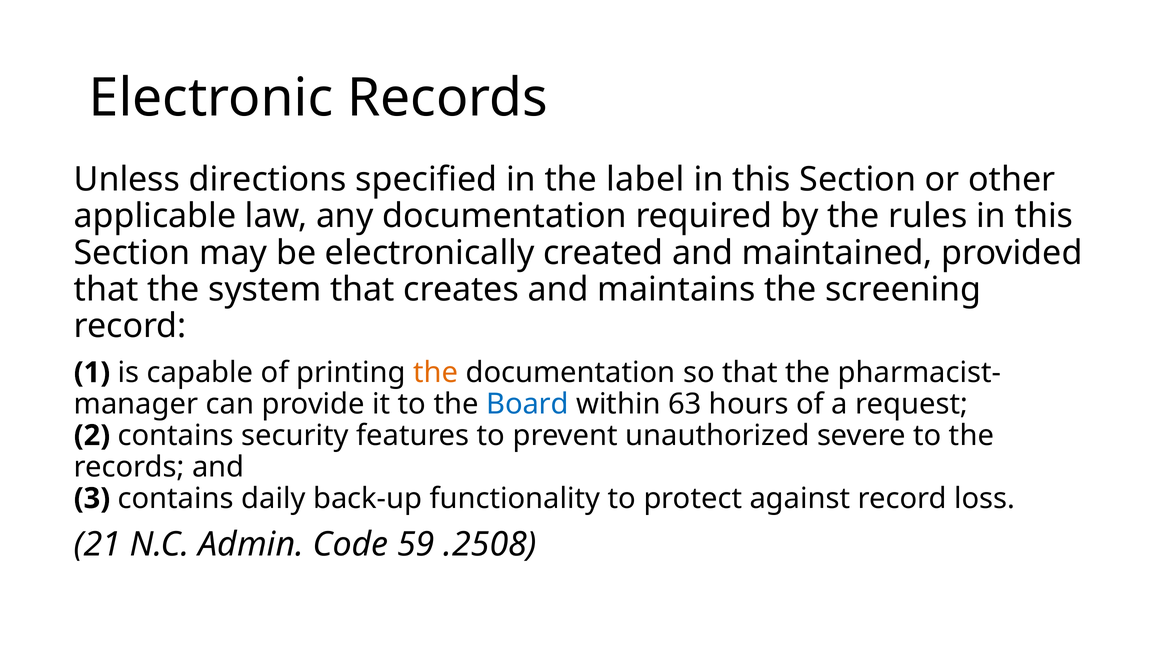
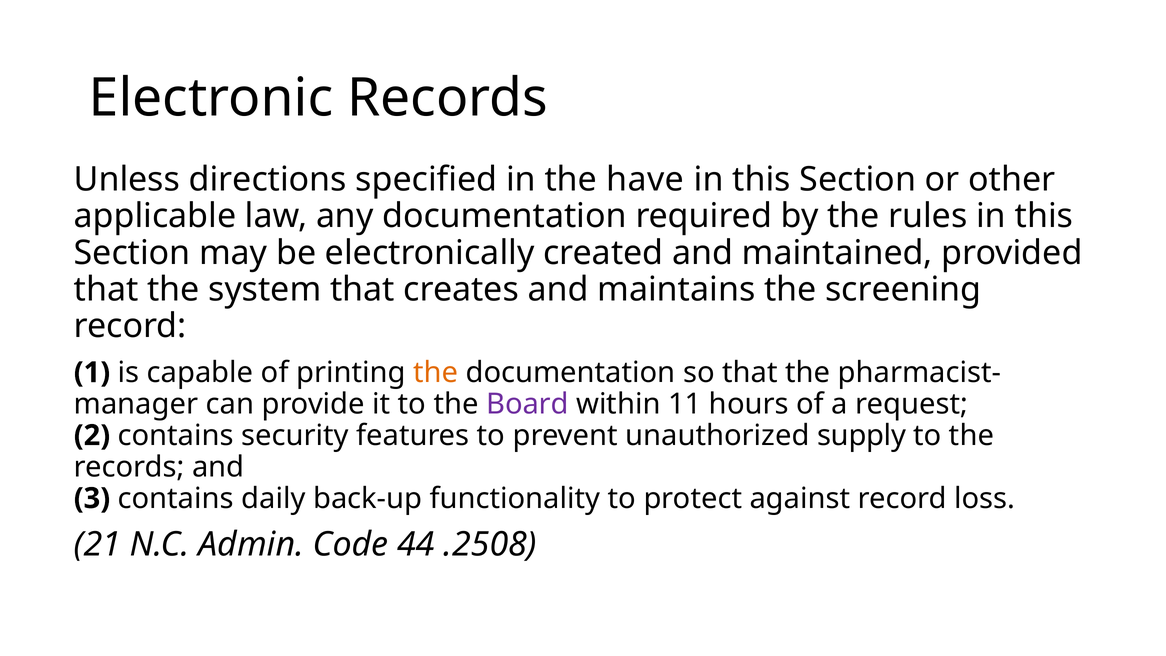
label: label -> have
Board colour: blue -> purple
63: 63 -> 11
severe: severe -> supply
59: 59 -> 44
